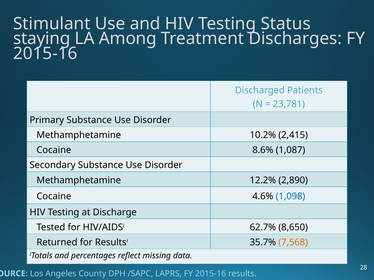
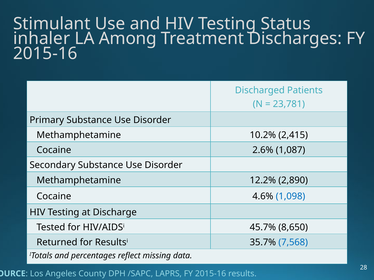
staying: staying -> inhaler
8.6%: 8.6% -> 2.6%
62.7%: 62.7% -> 45.7%
7,568 colour: orange -> blue
